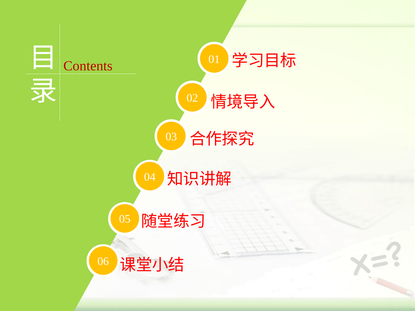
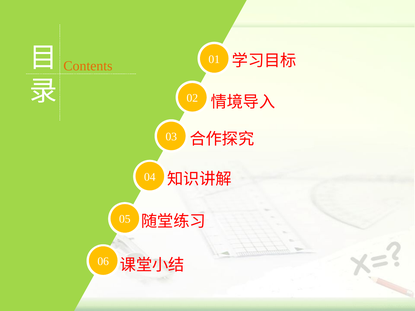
Contents colour: red -> orange
